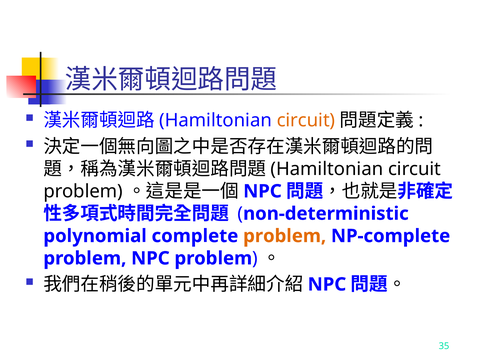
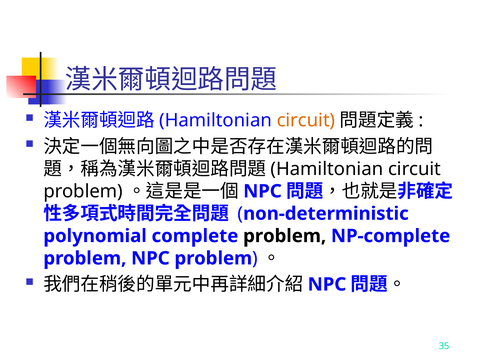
problem at (285, 236) colour: orange -> black
